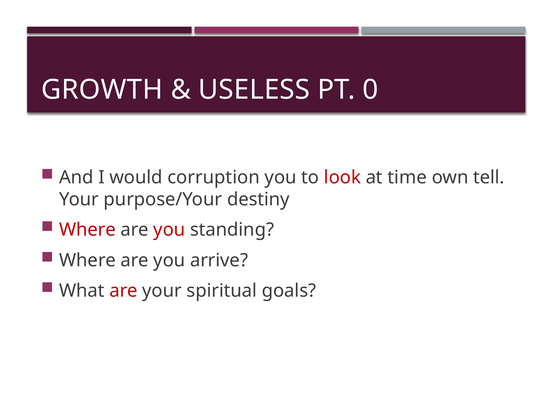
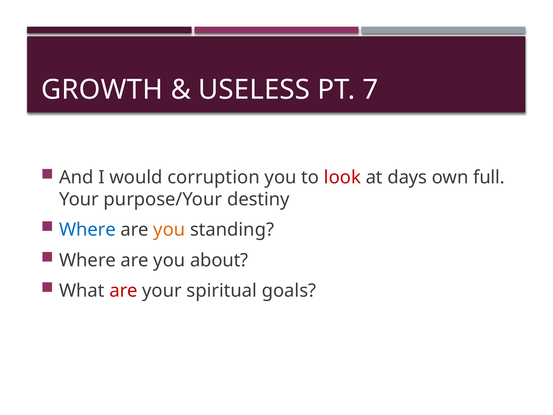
0: 0 -> 7
time: time -> days
tell: tell -> full
Where at (88, 230) colour: red -> blue
you at (169, 230) colour: red -> orange
arrive: arrive -> about
